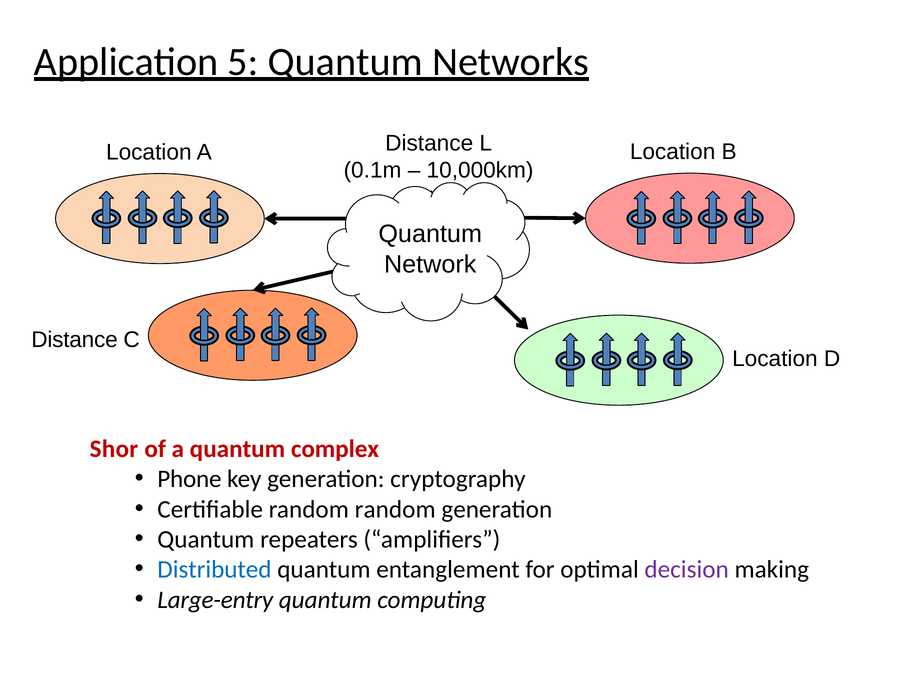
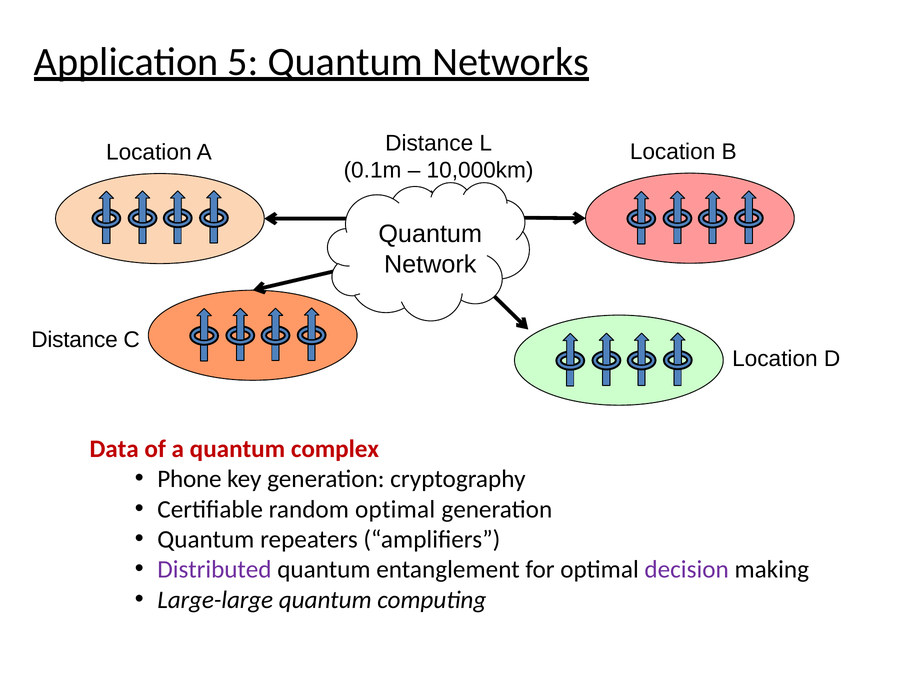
Shor: Shor -> Data
random random: random -> optimal
Distributed colour: blue -> purple
Large-entry: Large-entry -> Large-large
